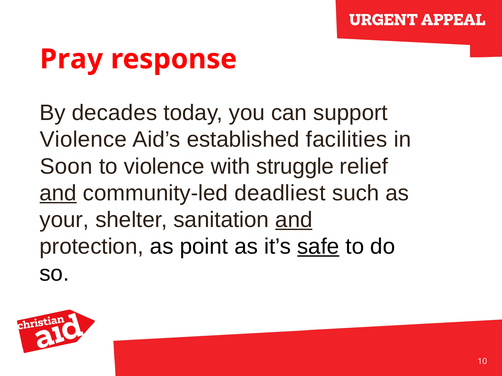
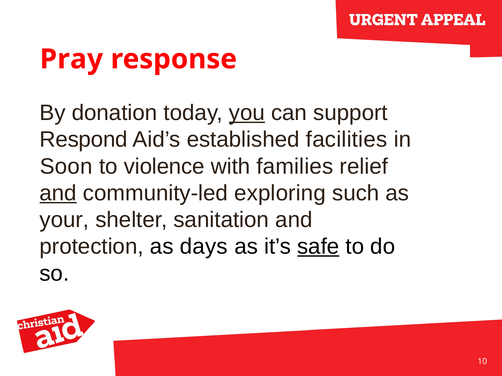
decades: decades -> donation
you underline: none -> present
Violence at (83, 140): Violence -> Respond
struggle: struggle -> families
deadliest: deadliest -> exploring
and at (294, 220) underline: present -> none
point: point -> days
